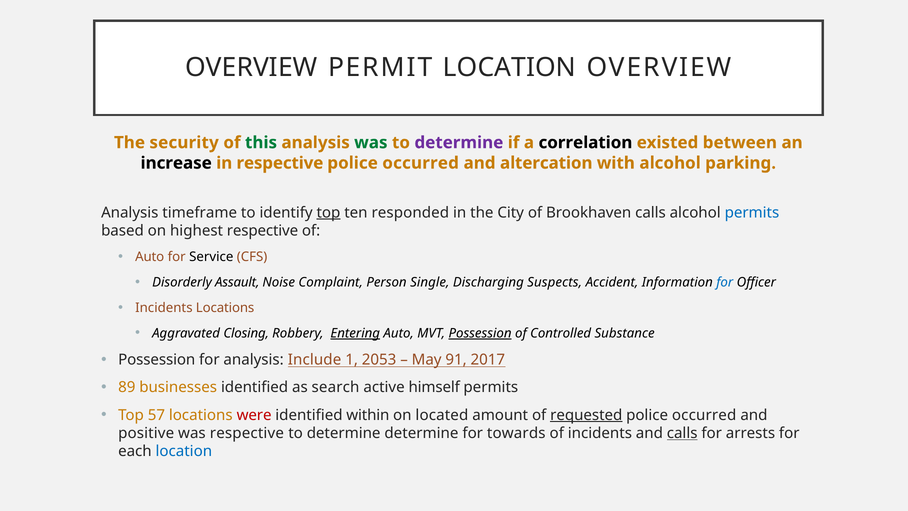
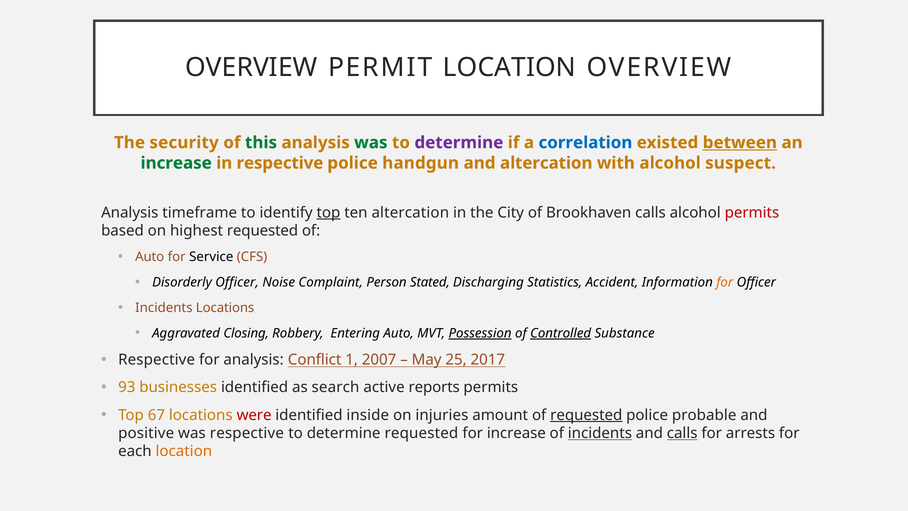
correlation colour: black -> blue
between underline: none -> present
increase at (176, 163) colour: black -> green
occurred at (421, 163): occurred -> handgun
parking: parking -> suspect
ten responded: responded -> altercation
permits at (752, 212) colour: blue -> red
highest respective: respective -> requested
Disorderly Assault: Assault -> Officer
Single: Single -> Stated
Suspects: Suspects -> Statistics
for at (725, 282) colour: blue -> orange
Entering underline: present -> none
Controlled underline: none -> present
Possession at (157, 360): Possession -> Respective
Include: Include -> Conflict
2053: 2053 -> 2007
91: 91 -> 25
89: 89 -> 93
himself: himself -> reports
57: 57 -> 67
within: within -> inside
located: located -> injuries
occurred at (704, 415): occurred -> probable
determine determine: determine -> requested
for towards: towards -> increase
incidents at (600, 433) underline: none -> present
location at (184, 451) colour: blue -> orange
